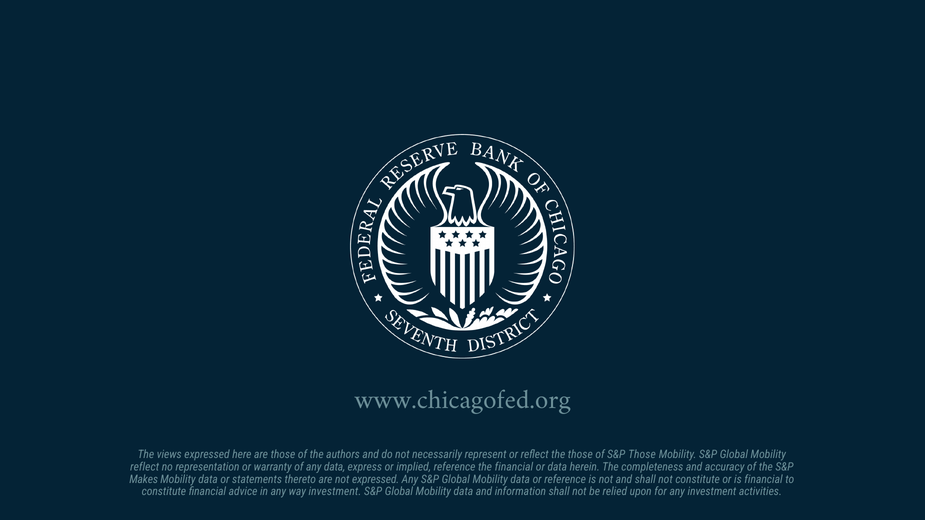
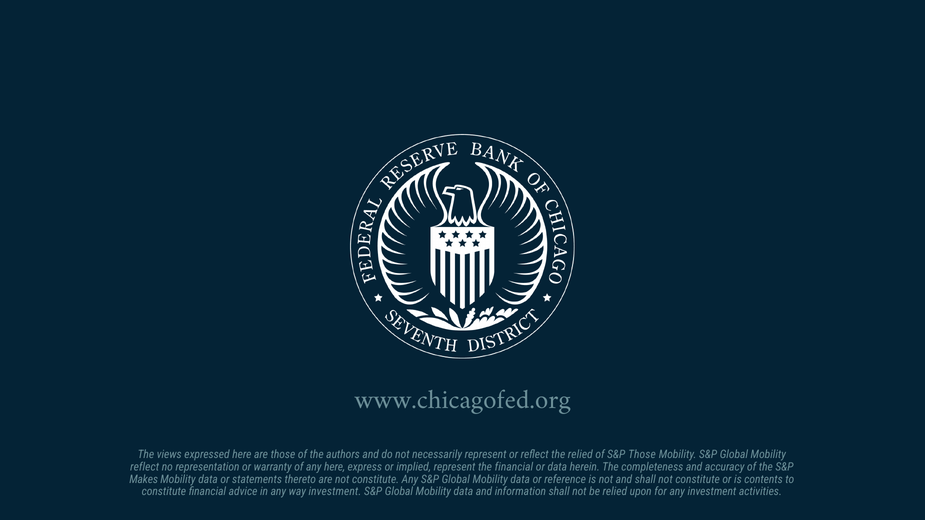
the those: those -> relied
any data: data -> here
implied reference: reference -> represent
are not expressed: expressed -> constitute
is financial: financial -> contents
